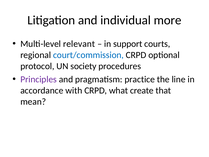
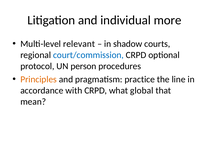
support: support -> shadow
society: society -> person
Principles colour: purple -> orange
create: create -> global
